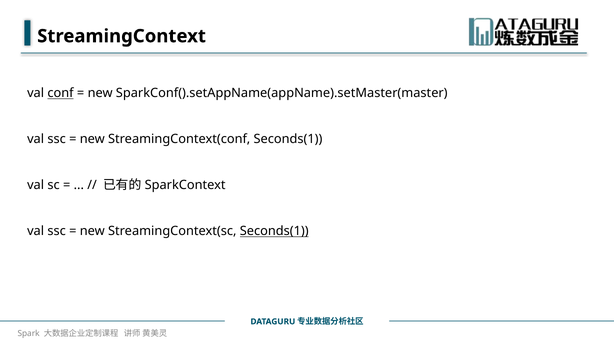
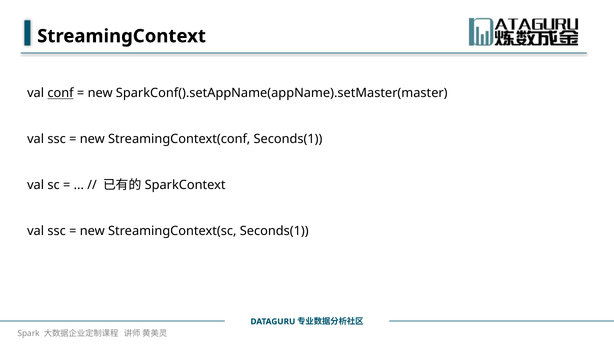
Seconds(1 at (274, 231) underline: present -> none
